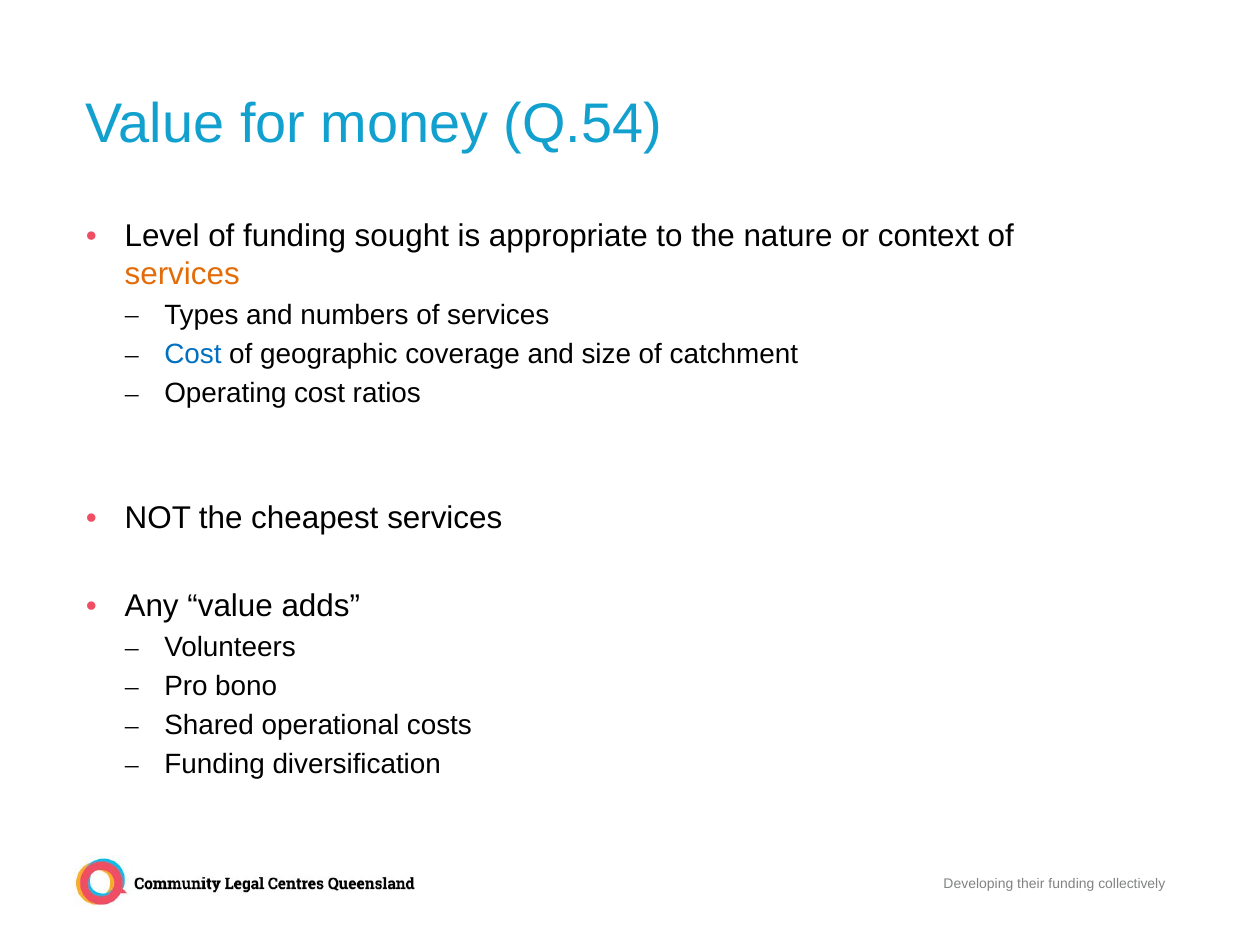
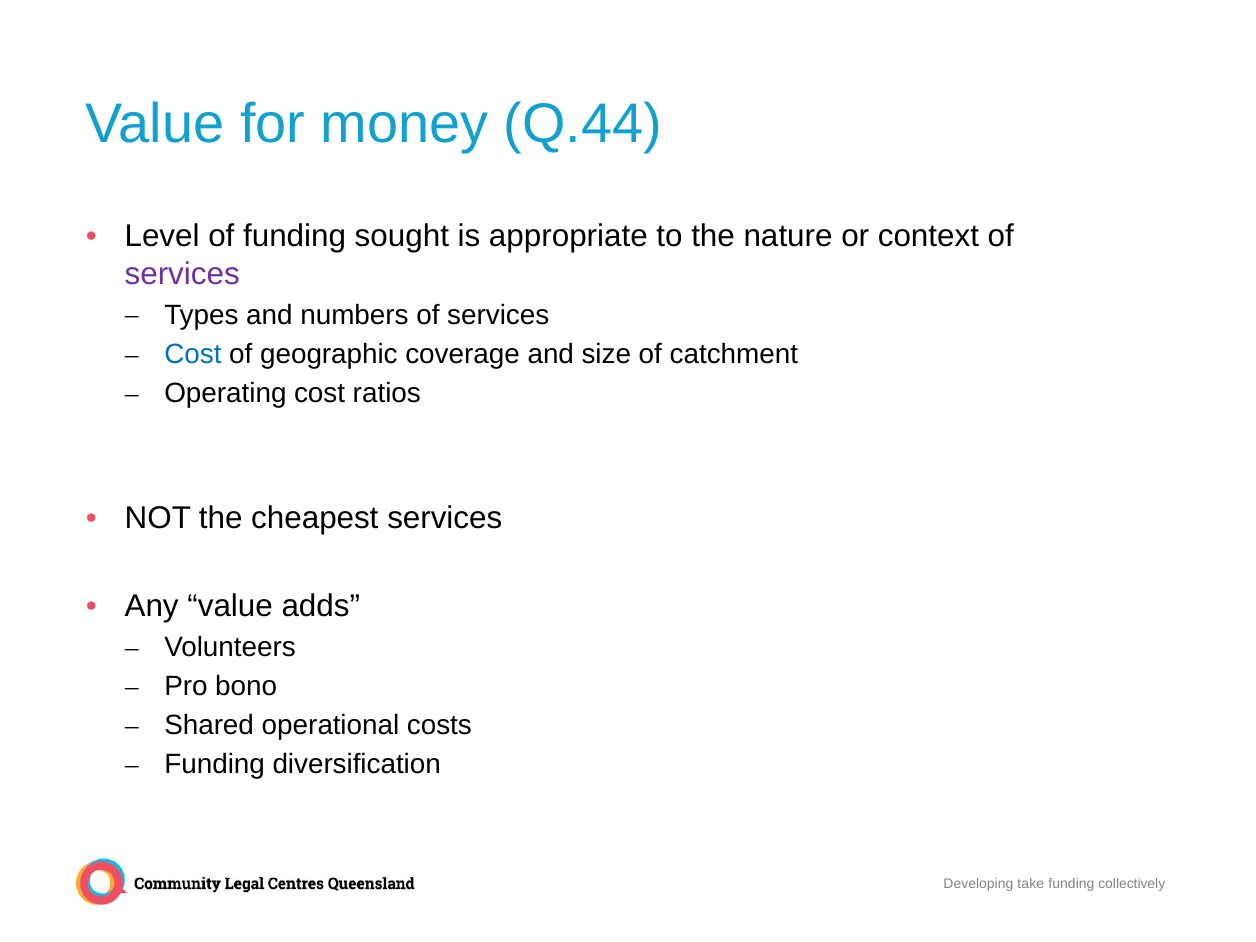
Q.54: Q.54 -> Q.44
services at (182, 274) colour: orange -> purple
their: their -> take
